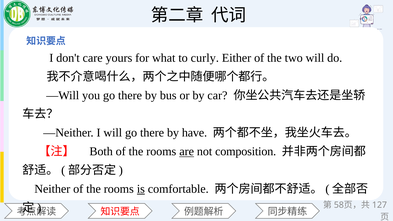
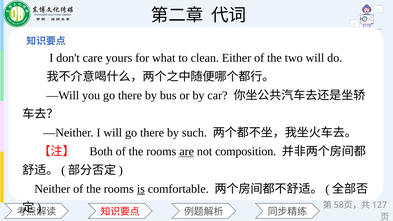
curly: curly -> clean
have: have -> such
